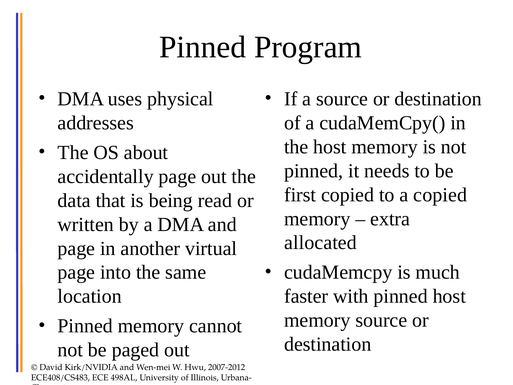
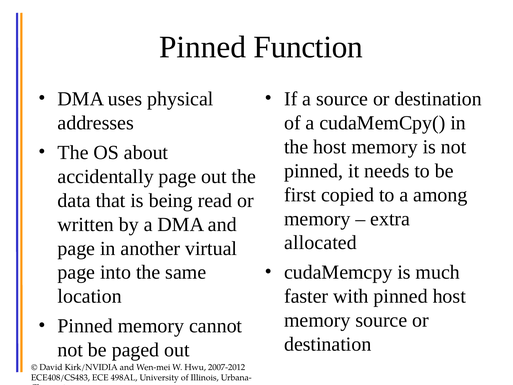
Program: Program -> Function
a copied: copied -> among
